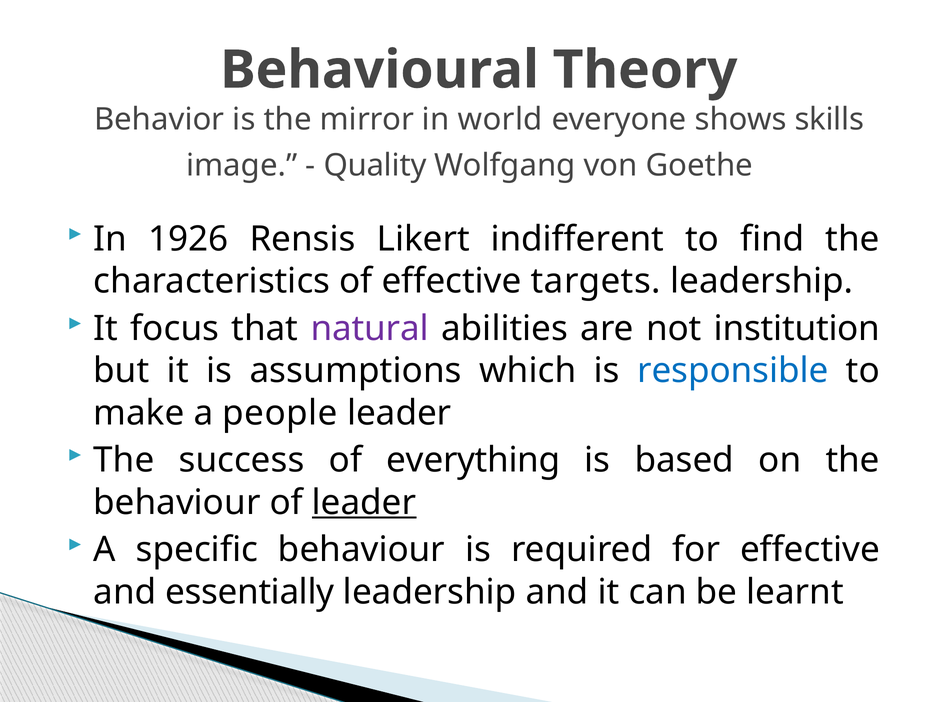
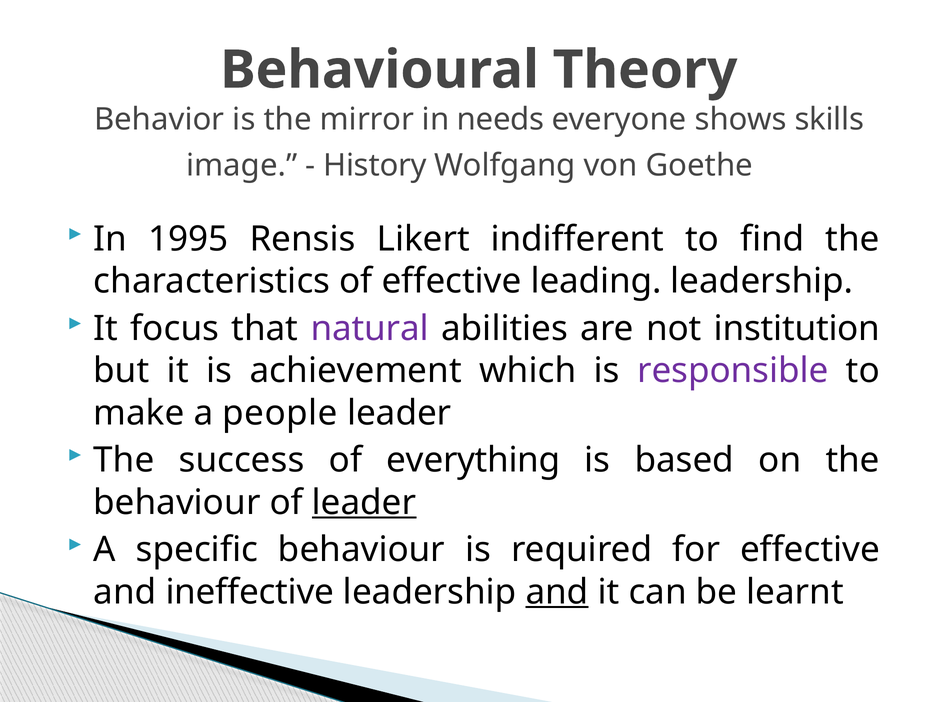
world: world -> needs
Quality: Quality -> History
1926: 1926 -> 1995
targets: targets -> leading
assumptions: assumptions -> achievement
responsible colour: blue -> purple
essentially: essentially -> ineffective
and at (557, 592) underline: none -> present
